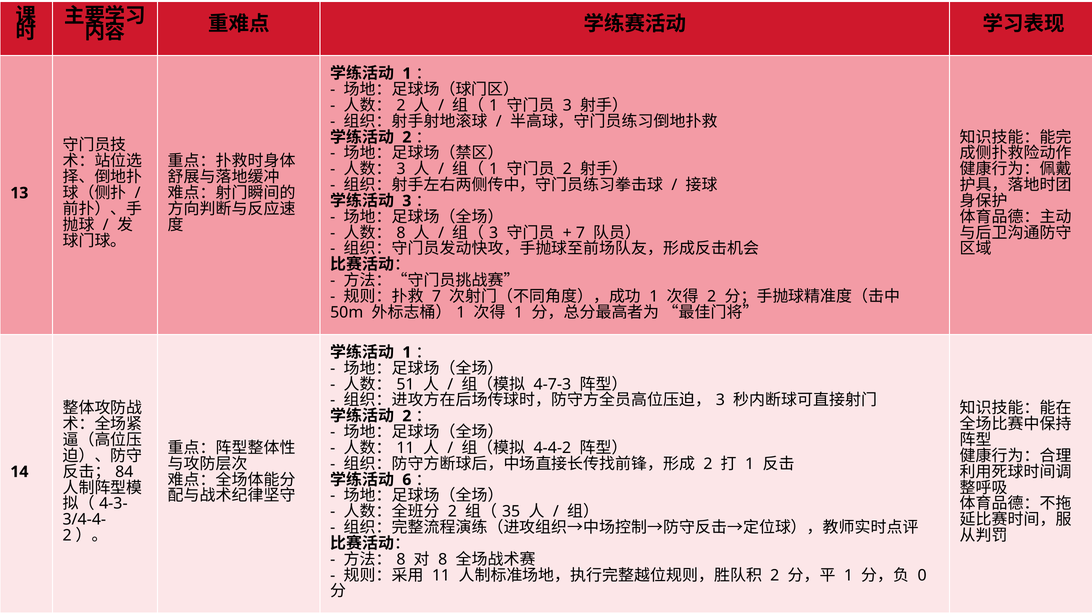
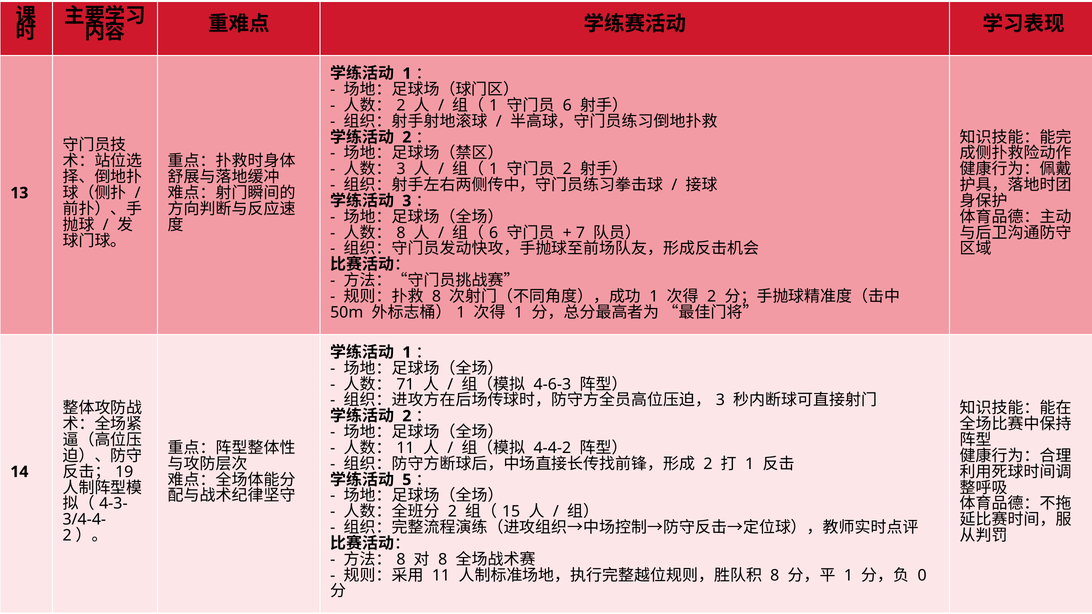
3 at (567, 105): 3 -> 6
3 at (494, 233): 3 -> 6
7 at (436, 297): 7 -> 8
51: 51 -> 71
4-7-3: 4-7-3 -> 4-6-3
84: 84 -> 19
6: 6 -> 5
35: 35 -> 15
2 at (775, 576): 2 -> 8
